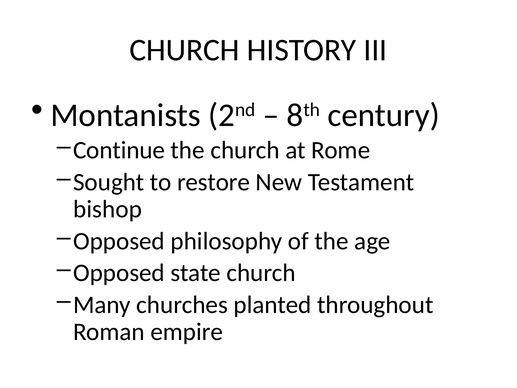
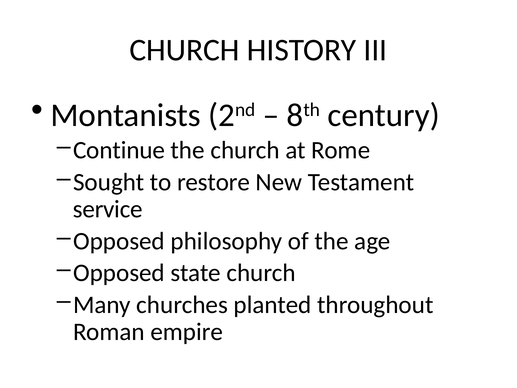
bishop: bishop -> service
